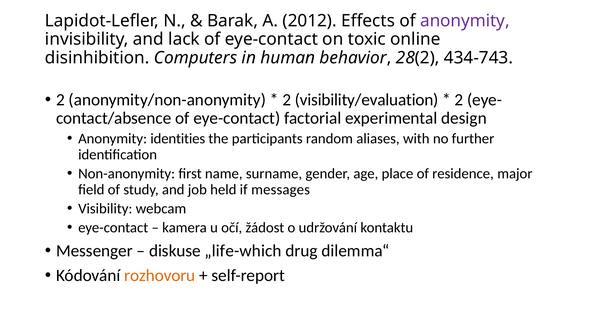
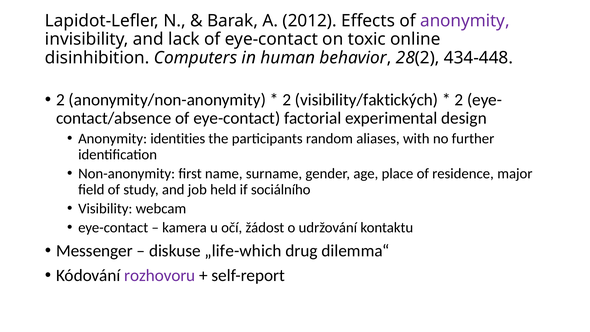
434-743: 434-743 -> 434-448
visibility/evaluation: visibility/evaluation -> visibility/faktických
messages: messages -> sociálního
rozhovoru colour: orange -> purple
